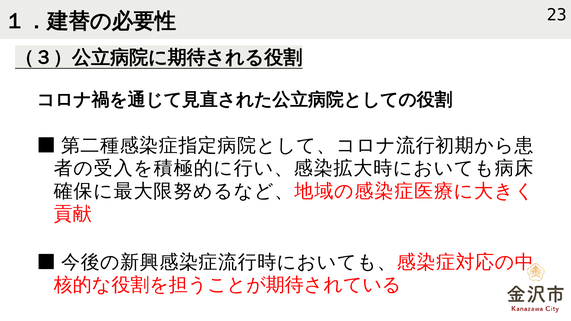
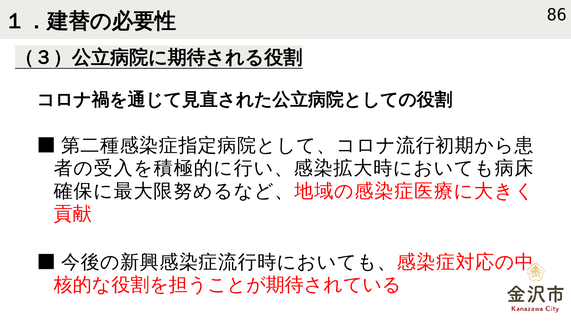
23: 23 -> 86
